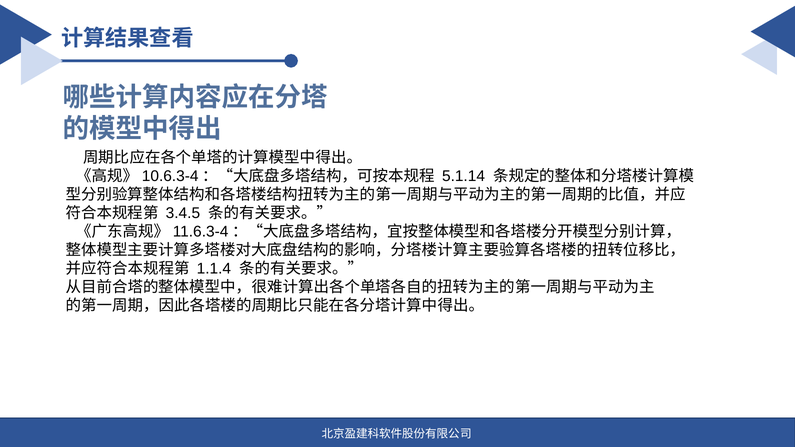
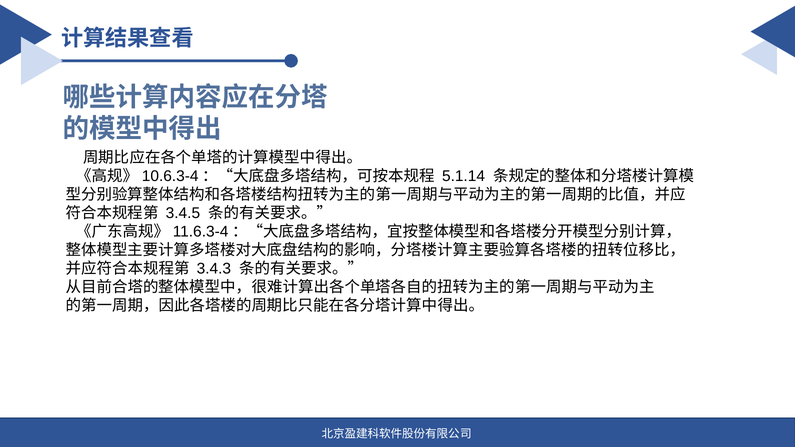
1.1.4: 1.1.4 -> 3.4.3
